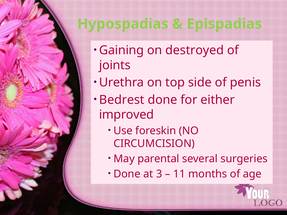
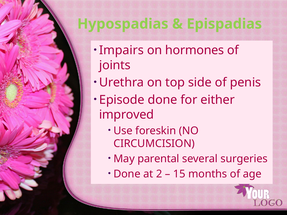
Gaining: Gaining -> Impairs
destroyed: destroyed -> hormones
Bedrest: Bedrest -> Episode
3: 3 -> 2
11: 11 -> 15
